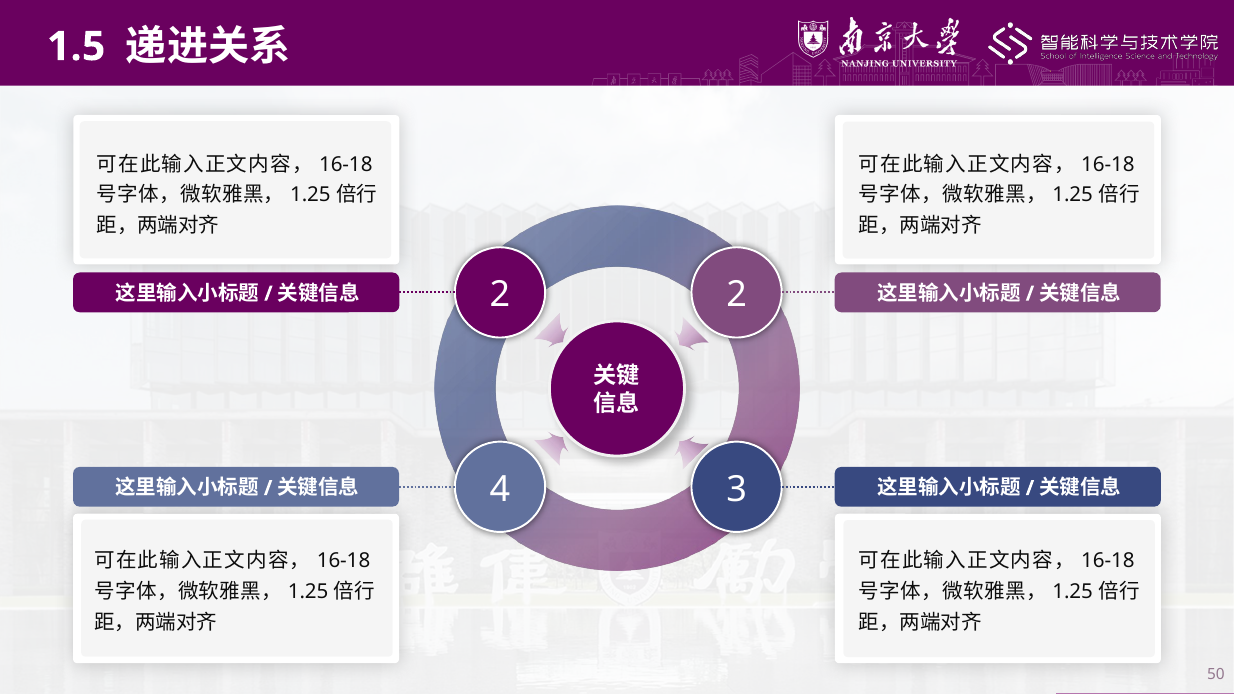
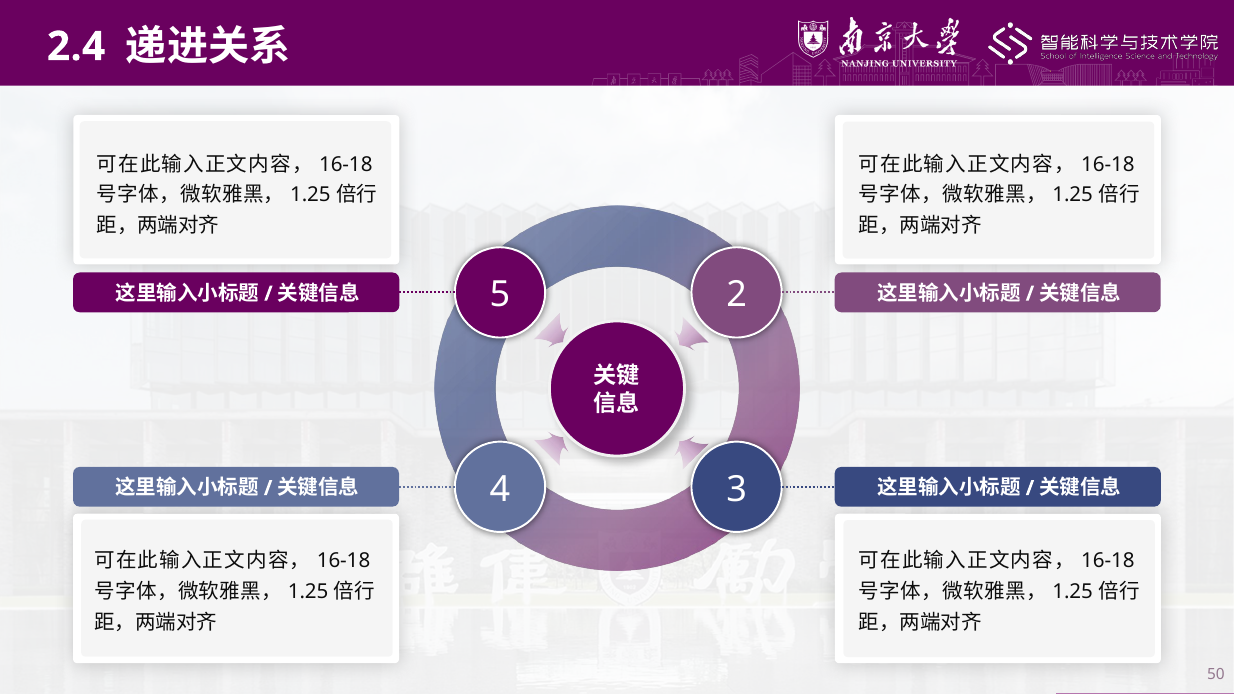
1.5: 1.5 -> 2.4
2 at (500, 295): 2 -> 5
